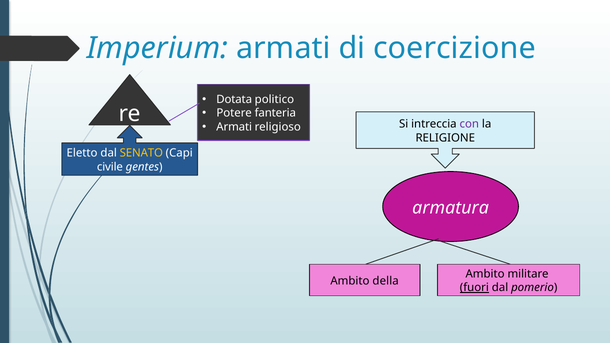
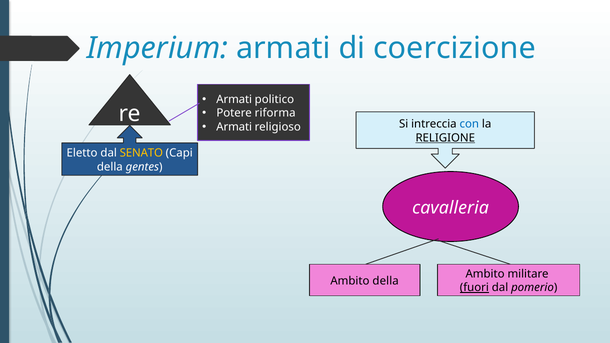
Dotata at (234, 99): Dotata -> Armati
fanteria: fanteria -> riforma
con colour: purple -> blue
RELIGIONE underline: none -> present
civile at (110, 167): civile -> della
armatura: armatura -> cavalleria
